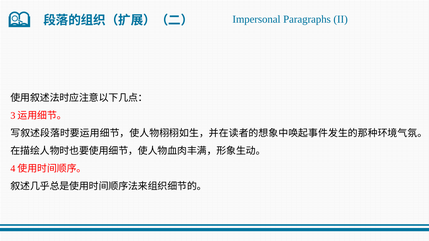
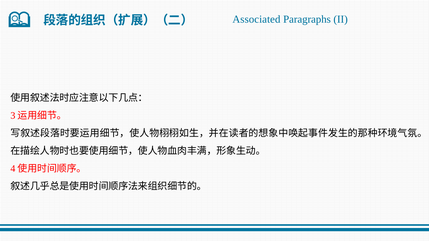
Impersonal: Impersonal -> Associated
